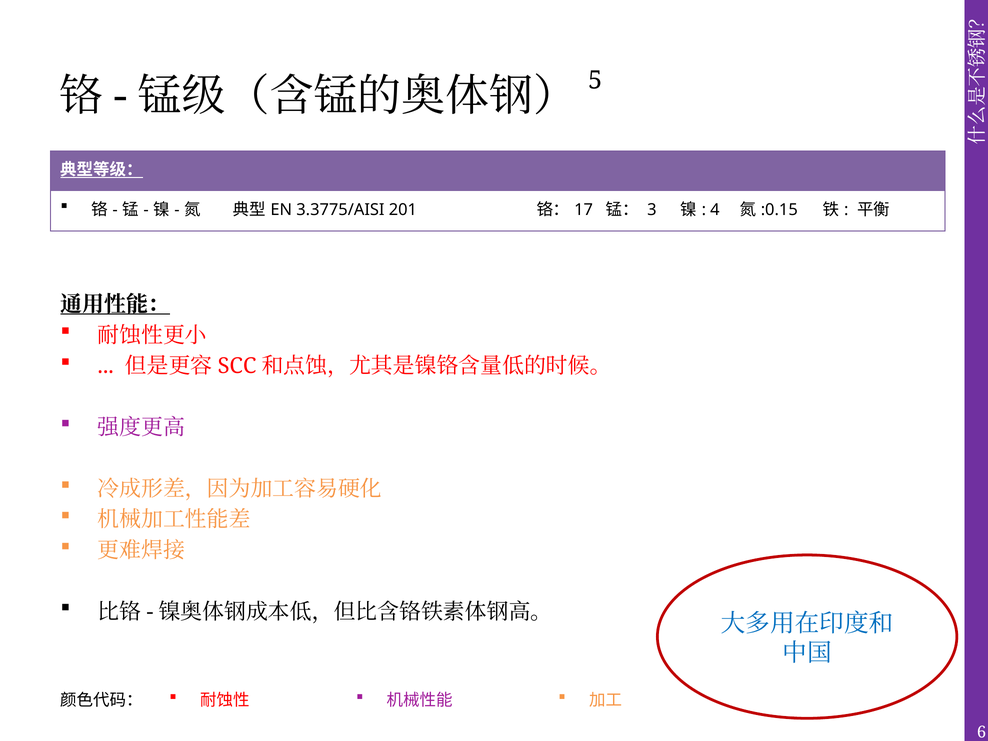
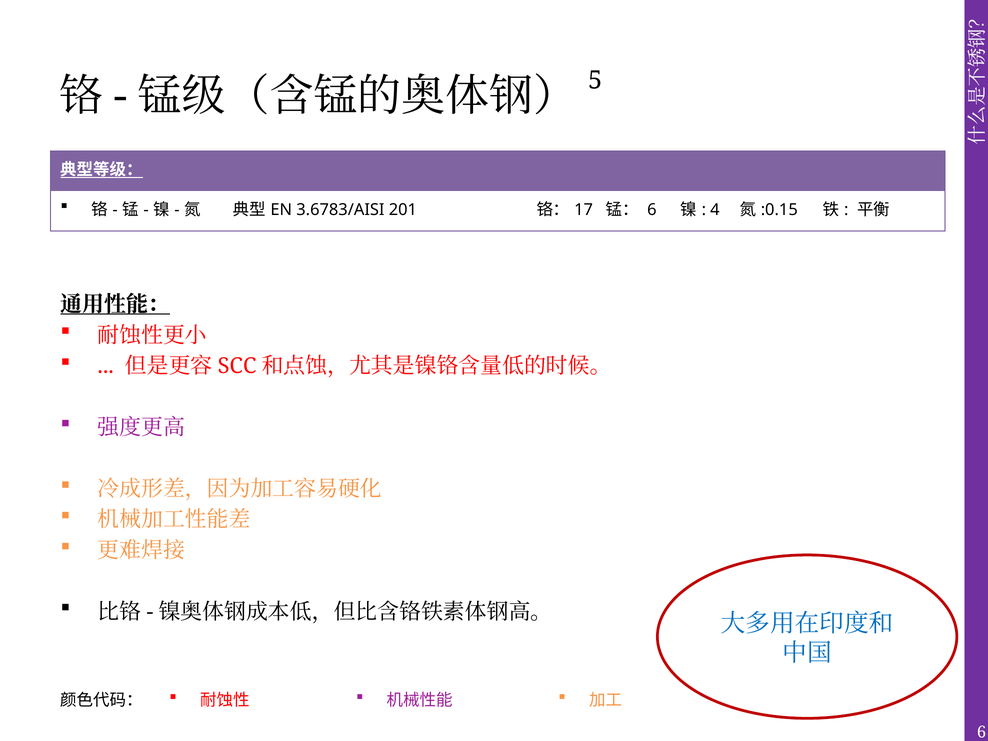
3.3775/AISI: 3.3775/AISI -> 3.6783/AISI
3 at (652, 210): 3 -> 6
